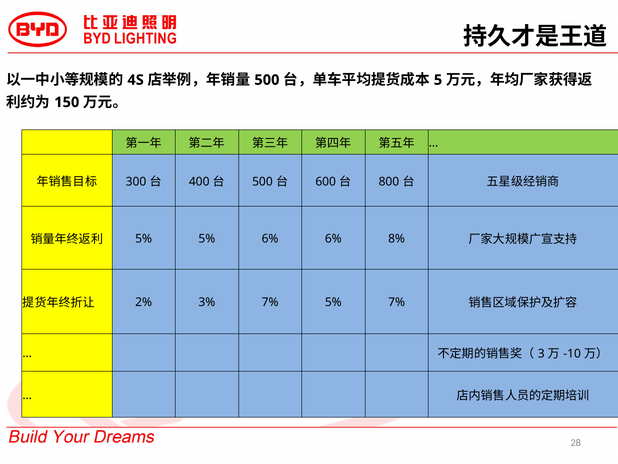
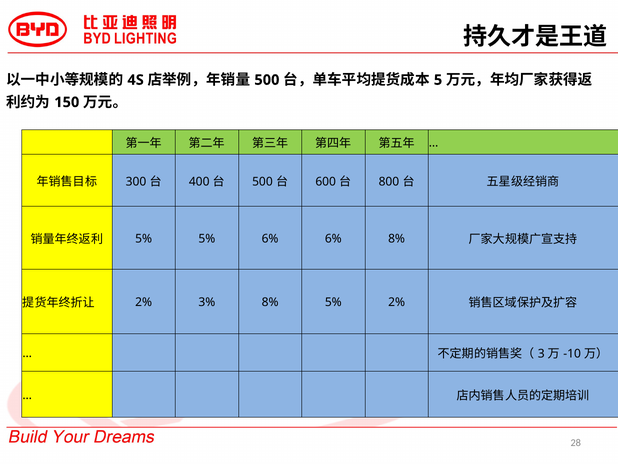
3% 7%: 7% -> 8%
5% 7%: 7% -> 2%
